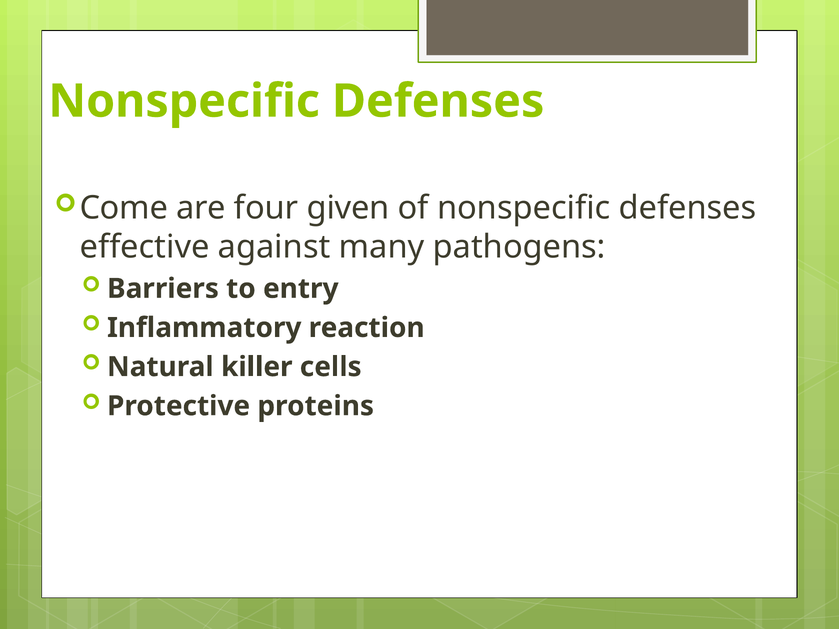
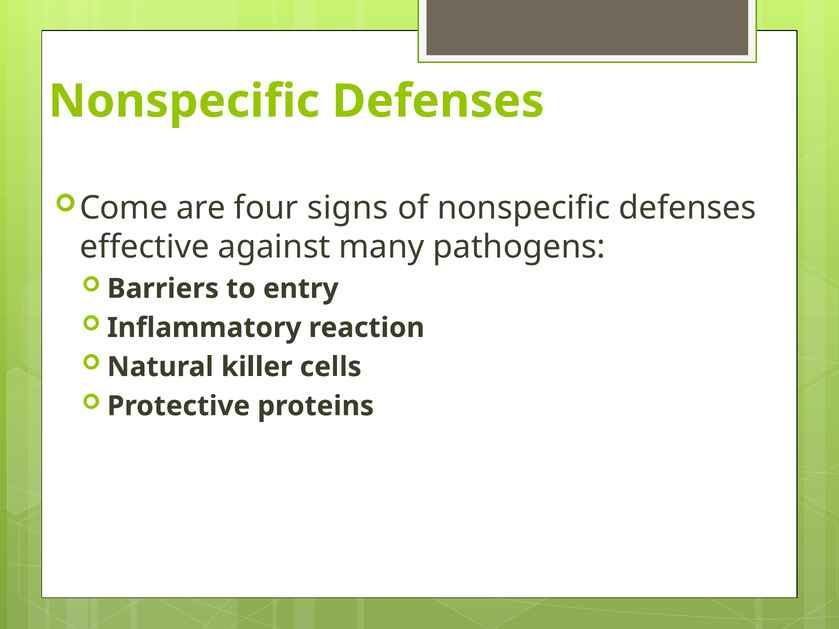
given: given -> signs
